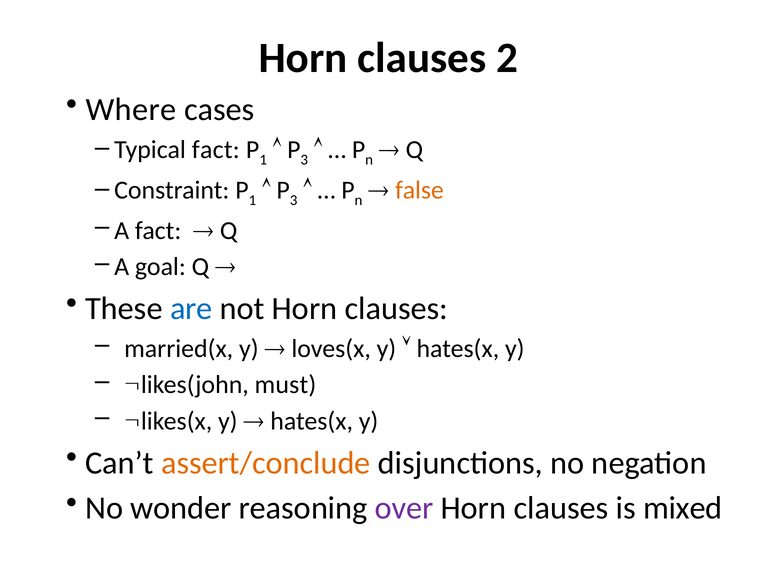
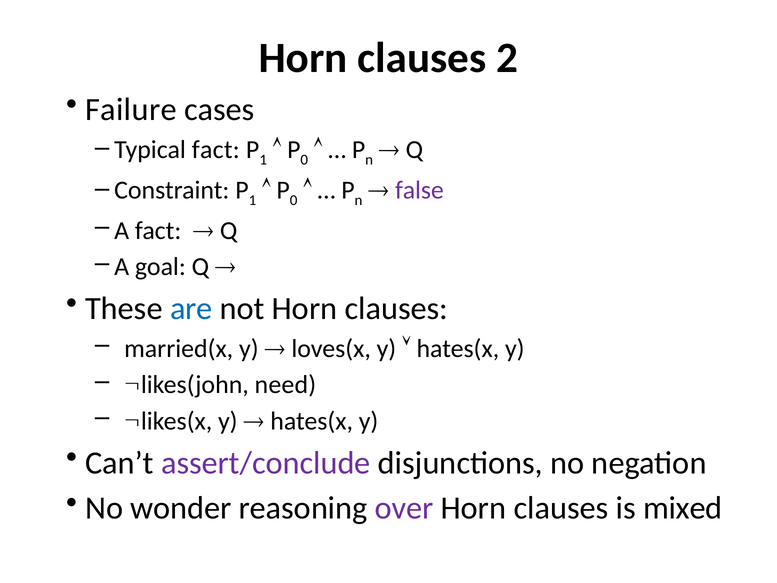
Where: Where -> Failure
3 at (304, 160): 3 -> 0
3 at (294, 200): 3 -> 0
false colour: orange -> purple
must: must -> need
assert/conclude colour: orange -> purple
